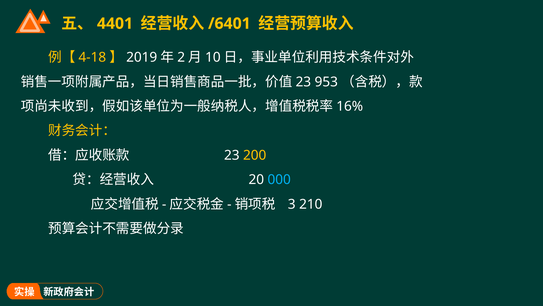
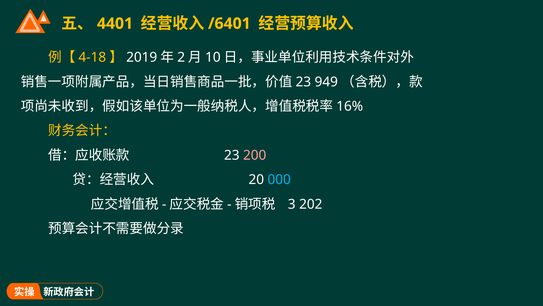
953: 953 -> 949
200 colour: yellow -> pink
210: 210 -> 202
